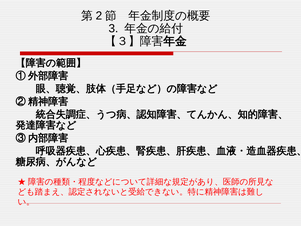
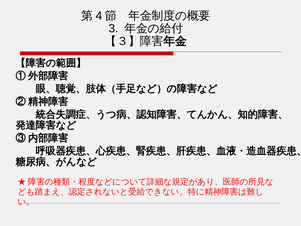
2: 2 -> 4
